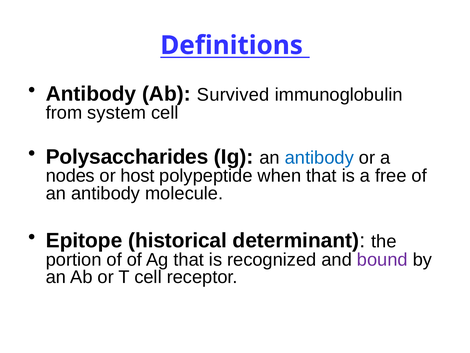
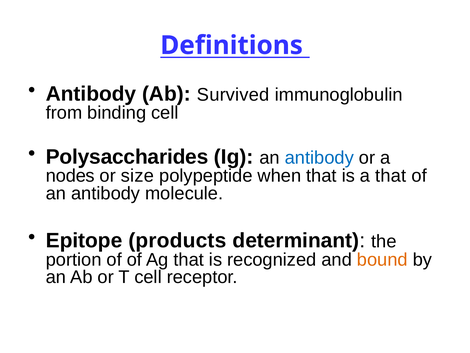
system: system -> binding
host: host -> size
a free: free -> that
historical: historical -> products
bound colour: purple -> orange
